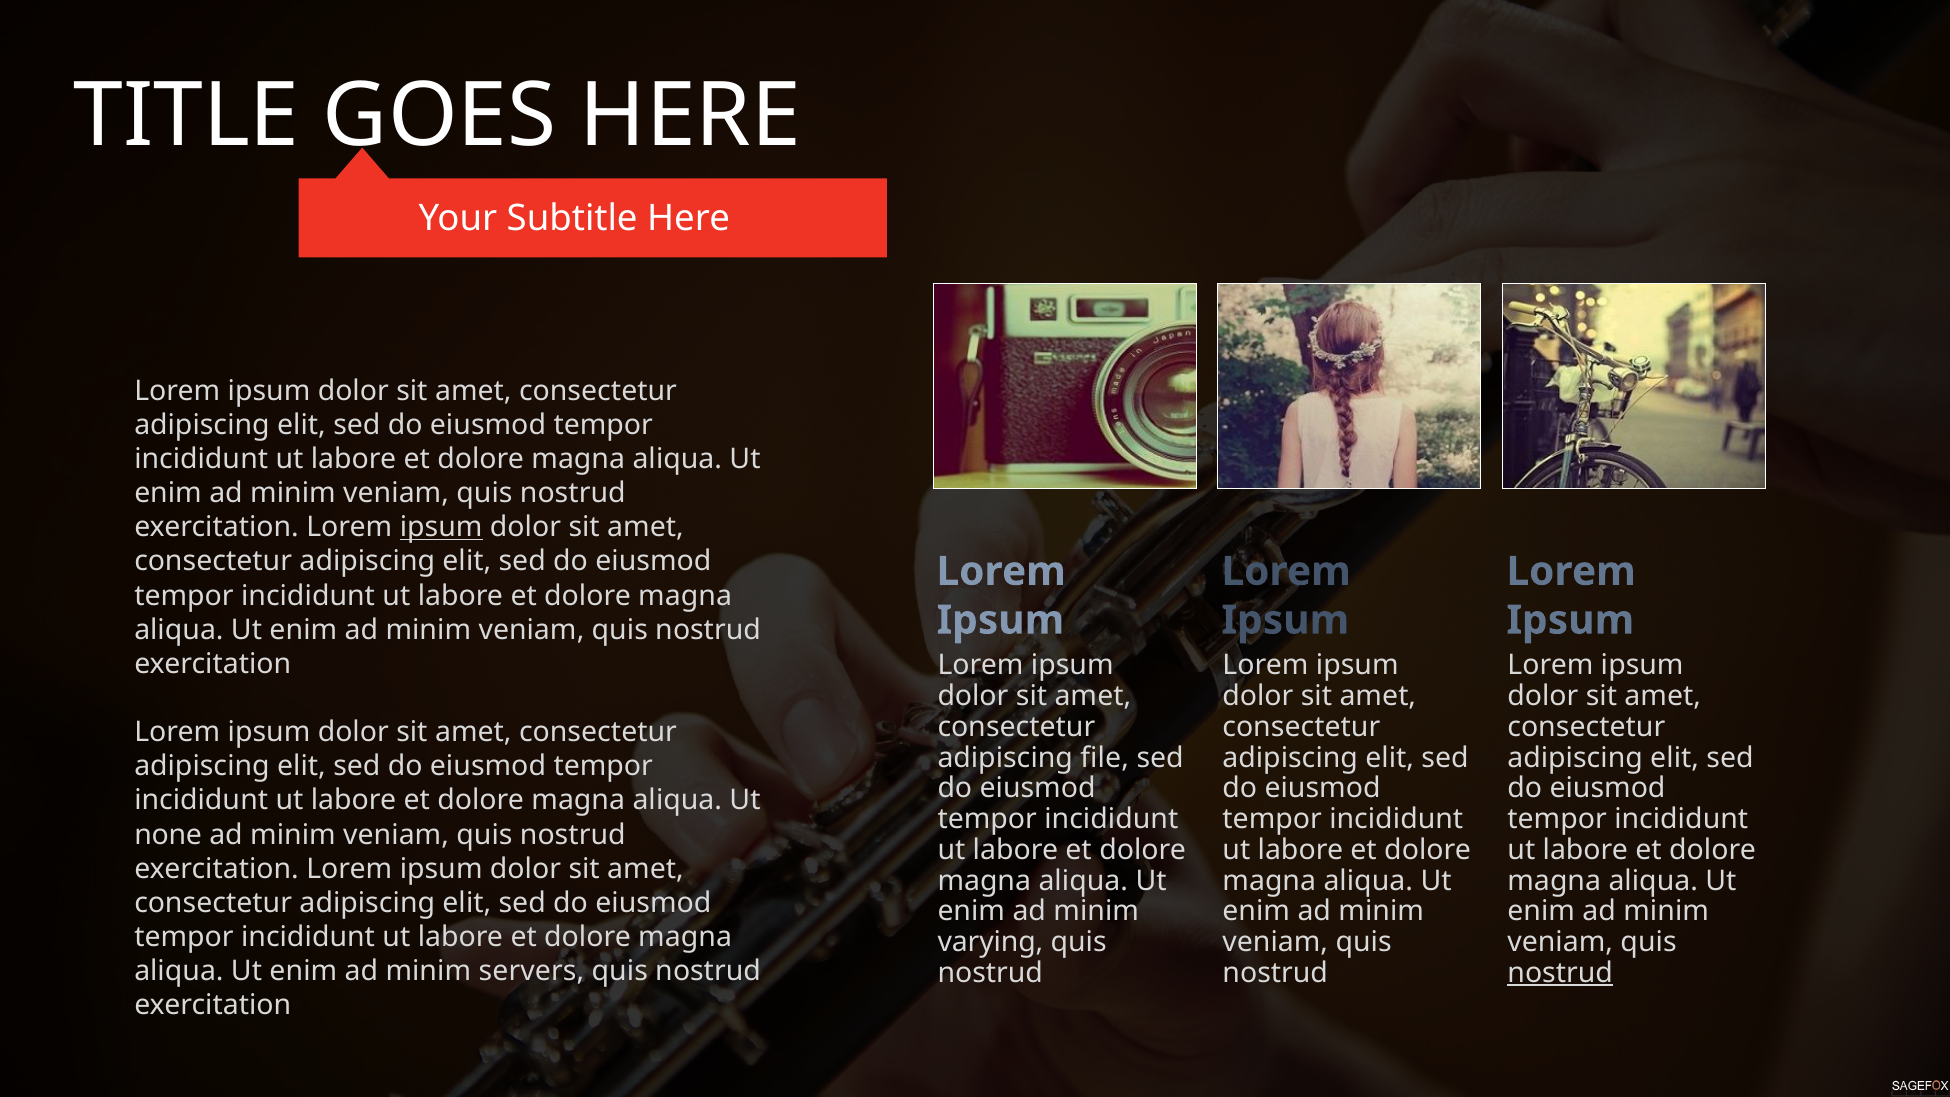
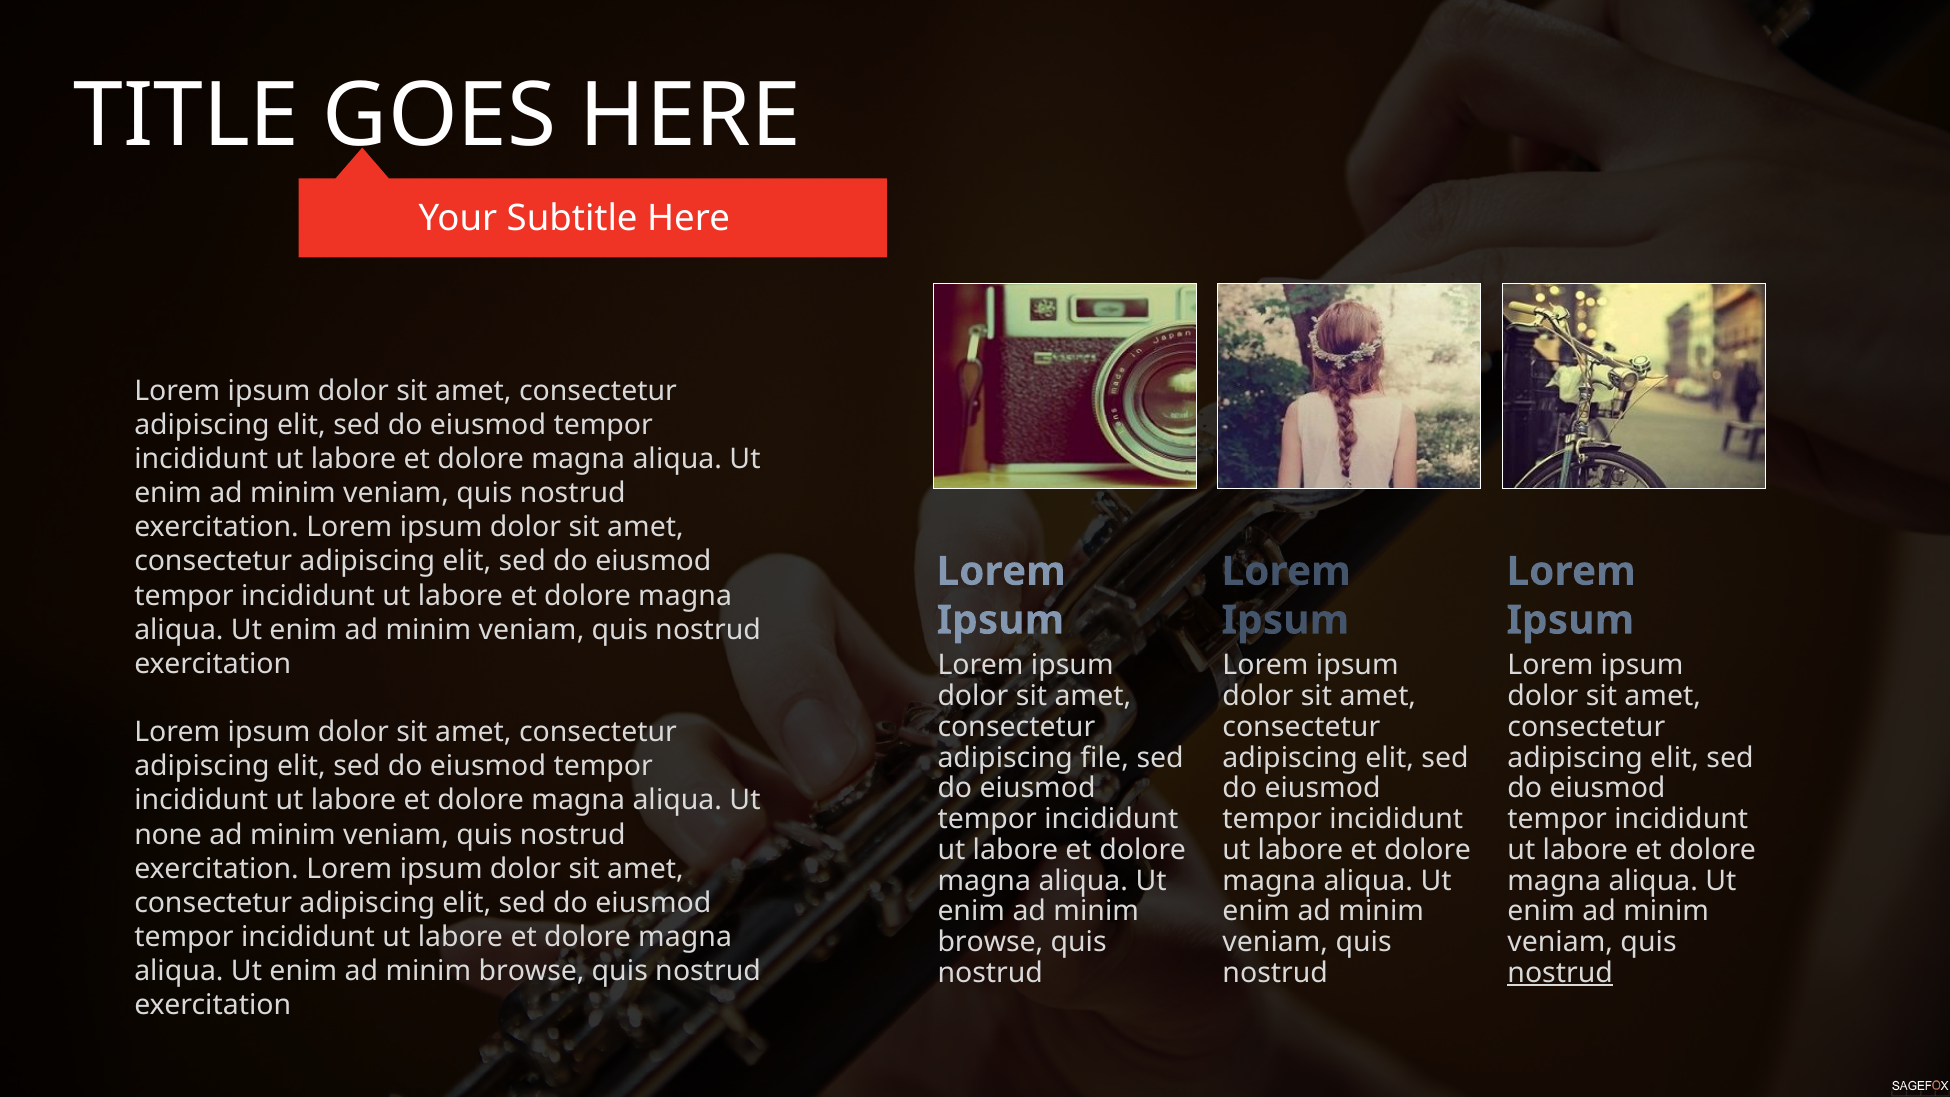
ipsum at (441, 527) underline: present -> none
varying at (990, 942): varying -> browse
servers at (531, 971): servers -> browse
